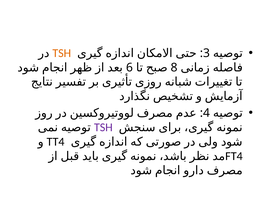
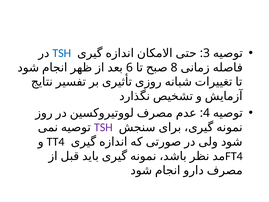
TSH at (62, 53) colour: orange -> blue
